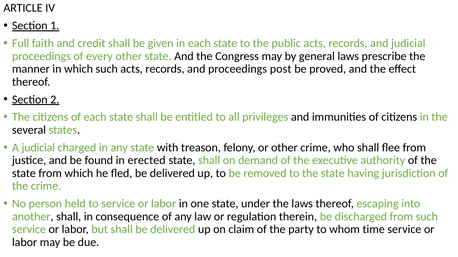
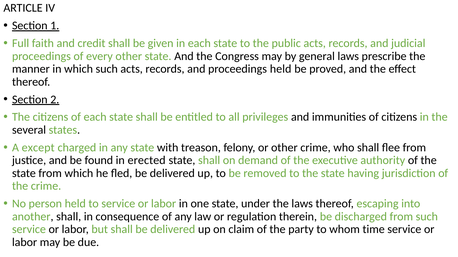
proceedings post: post -> held
A judicial: judicial -> except
